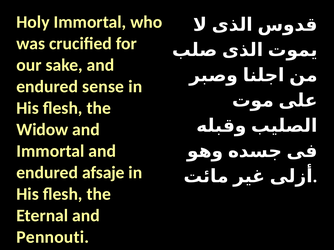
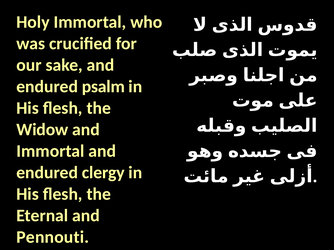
sense: sense -> psalm
afsaje: afsaje -> clergy
